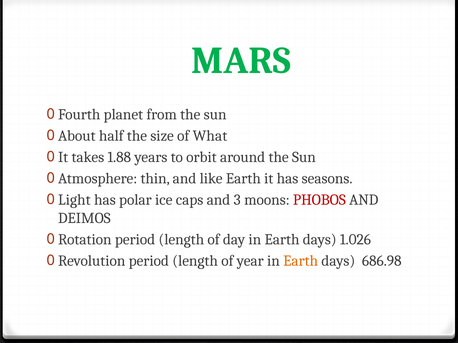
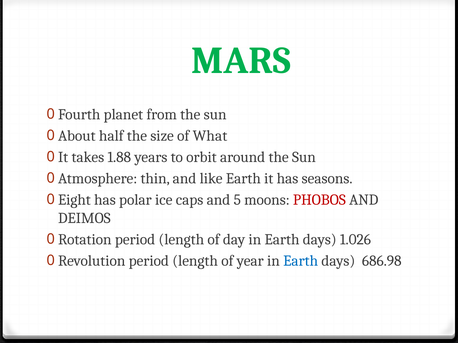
Light: Light -> Eight
3: 3 -> 5
Earth at (301, 261) colour: orange -> blue
